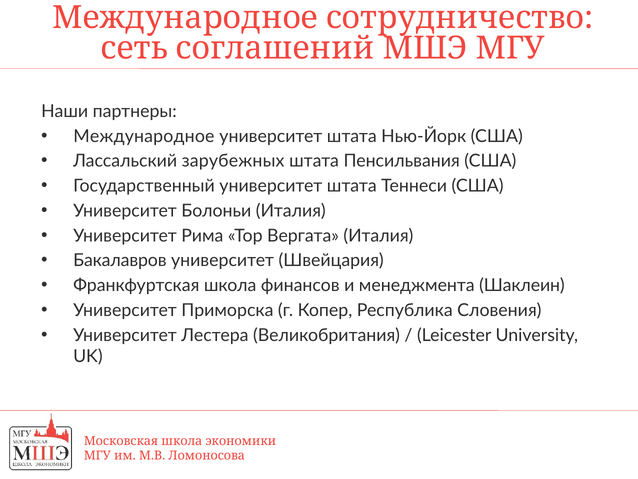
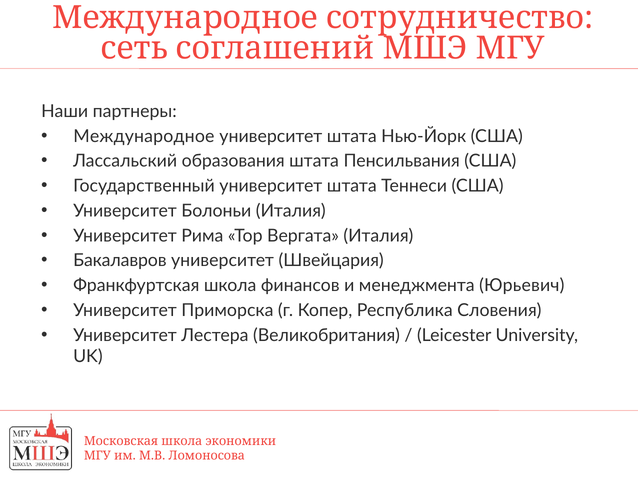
зарубежных: зарубежных -> образования
Шаклеин: Шаклеин -> Юрьевич
